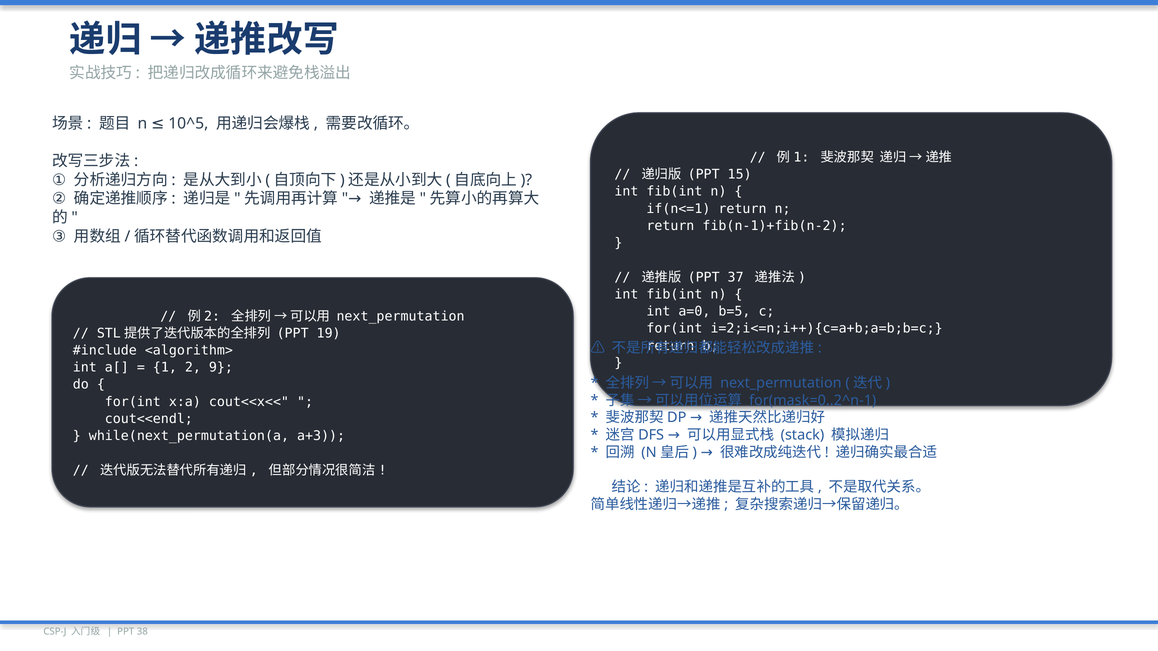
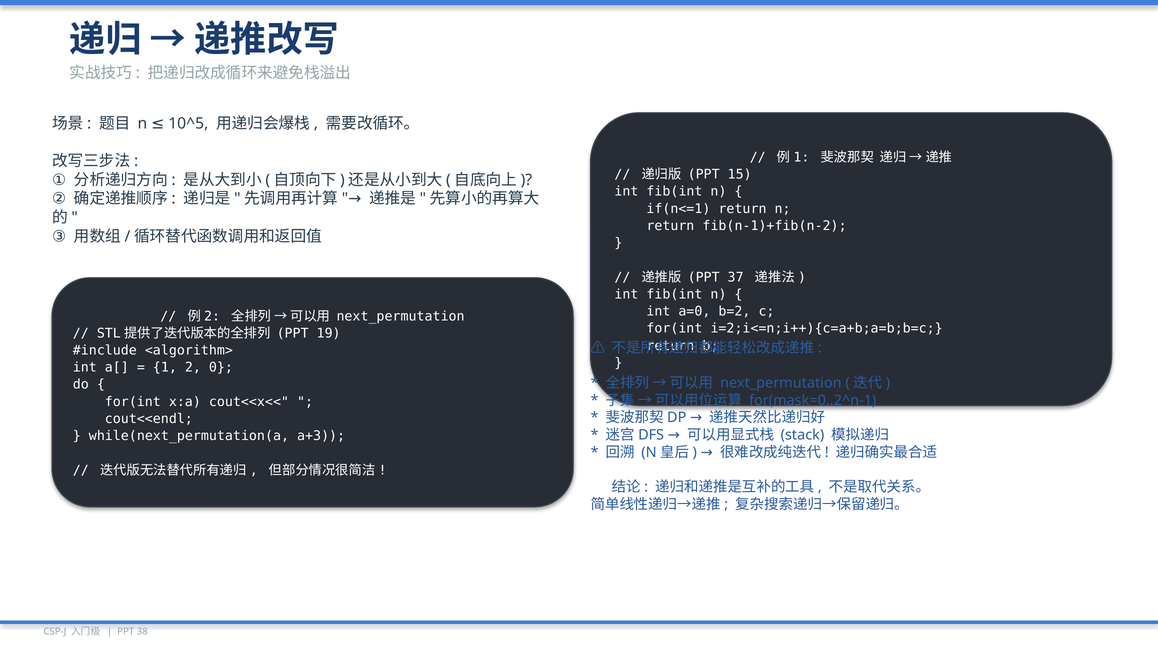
b=5: b=5 -> b=2
9: 9 -> 0
